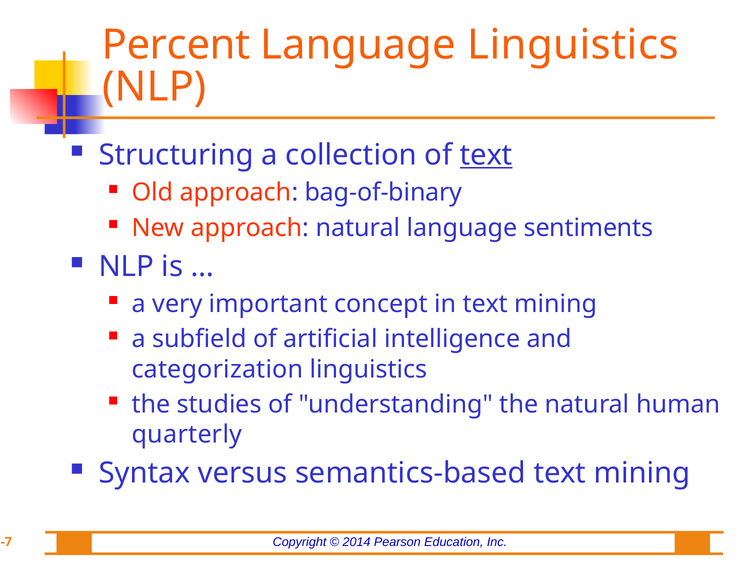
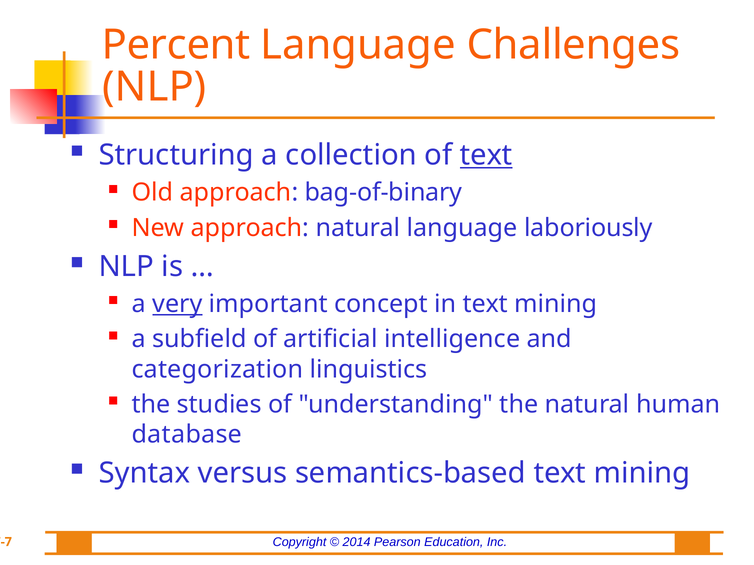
Language Linguistics: Linguistics -> Challenges
sentiments: sentiments -> laboriously
very underline: none -> present
quarterly: quarterly -> database
